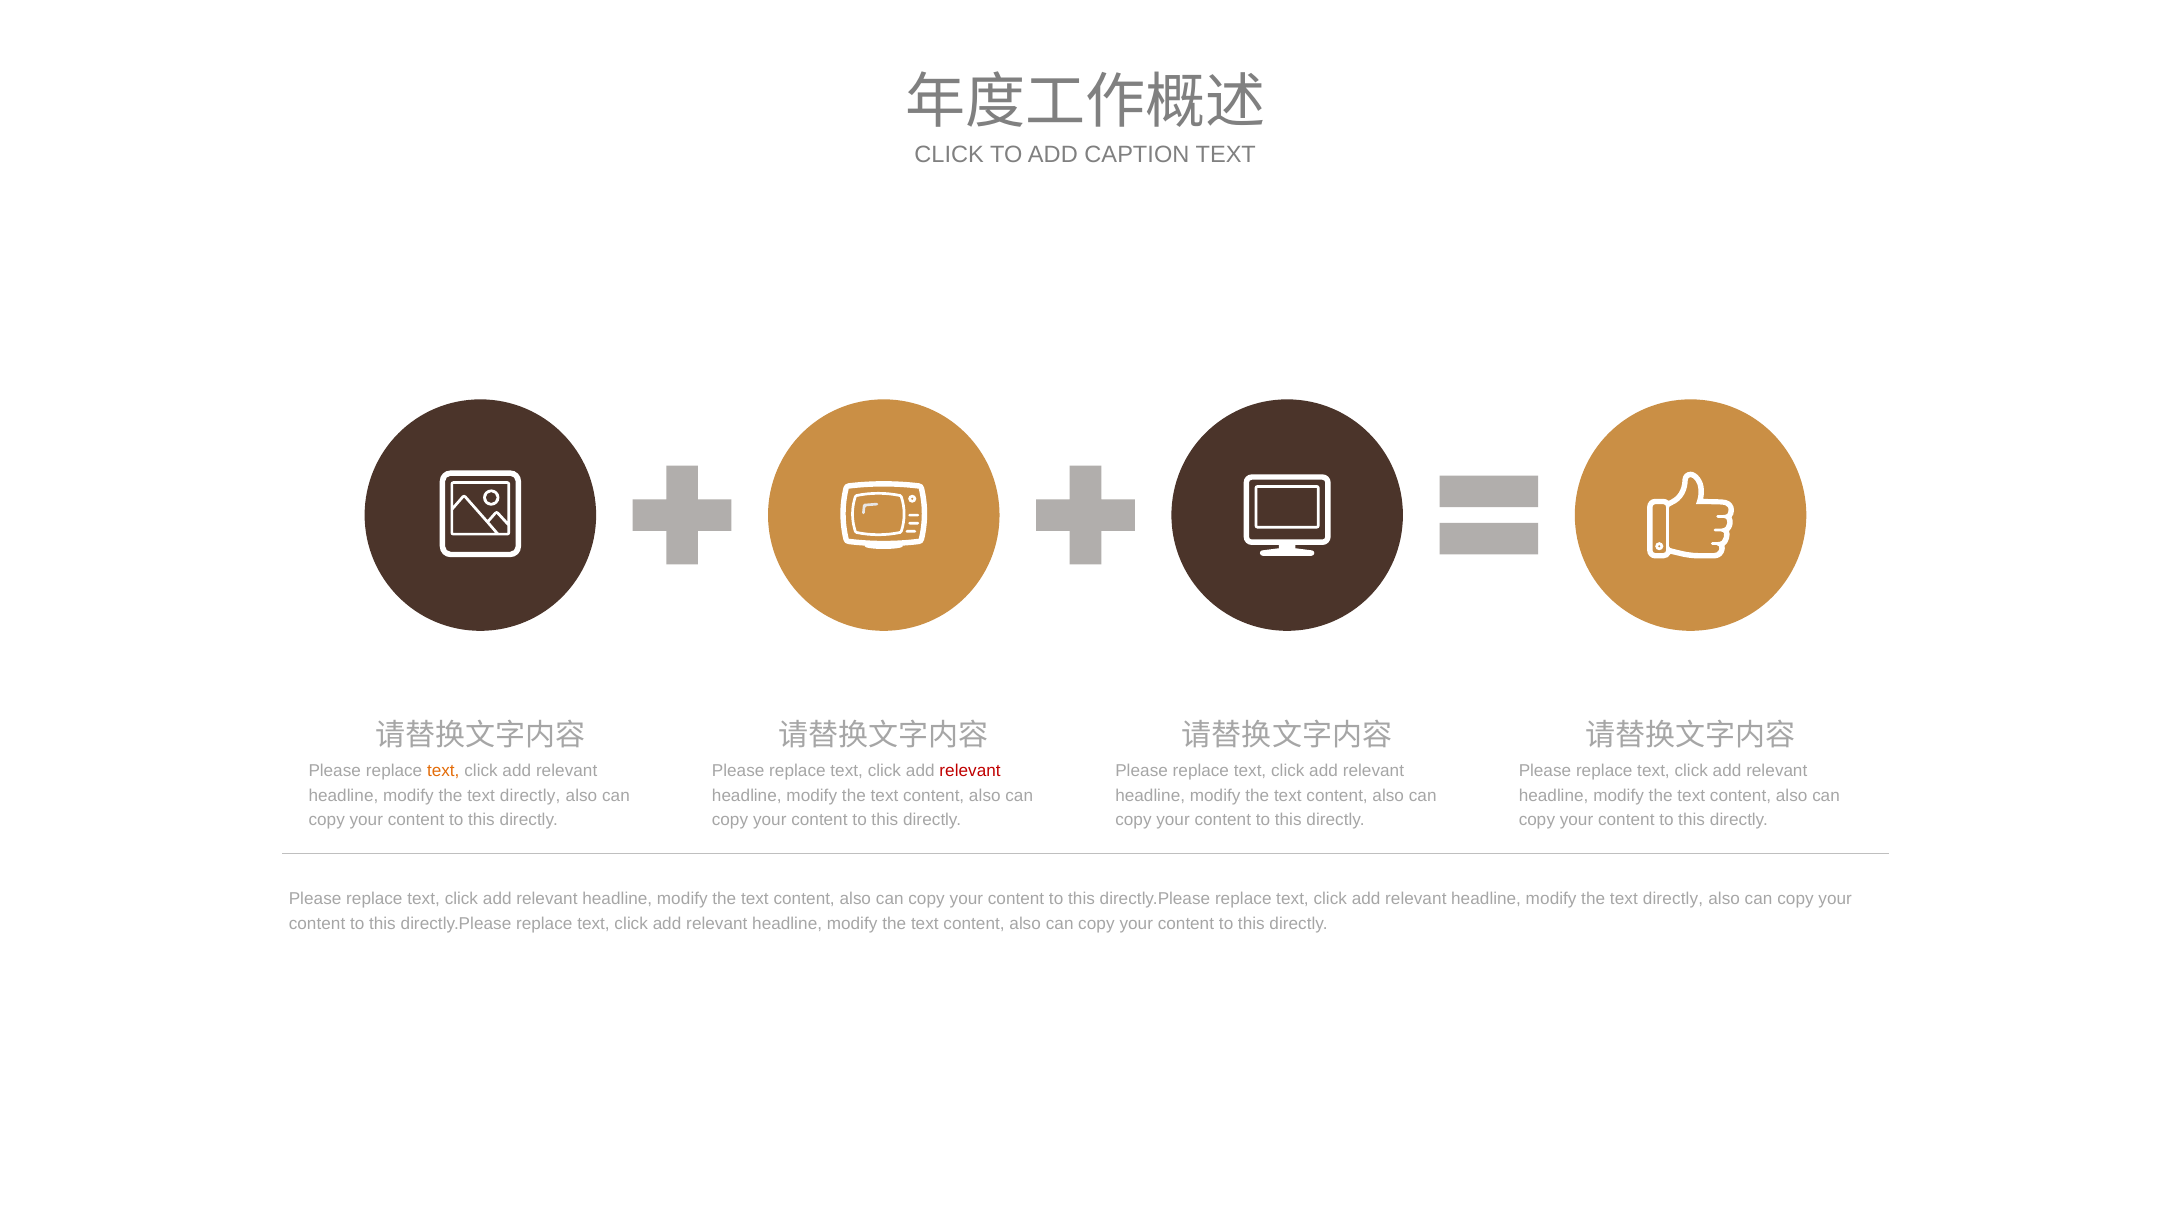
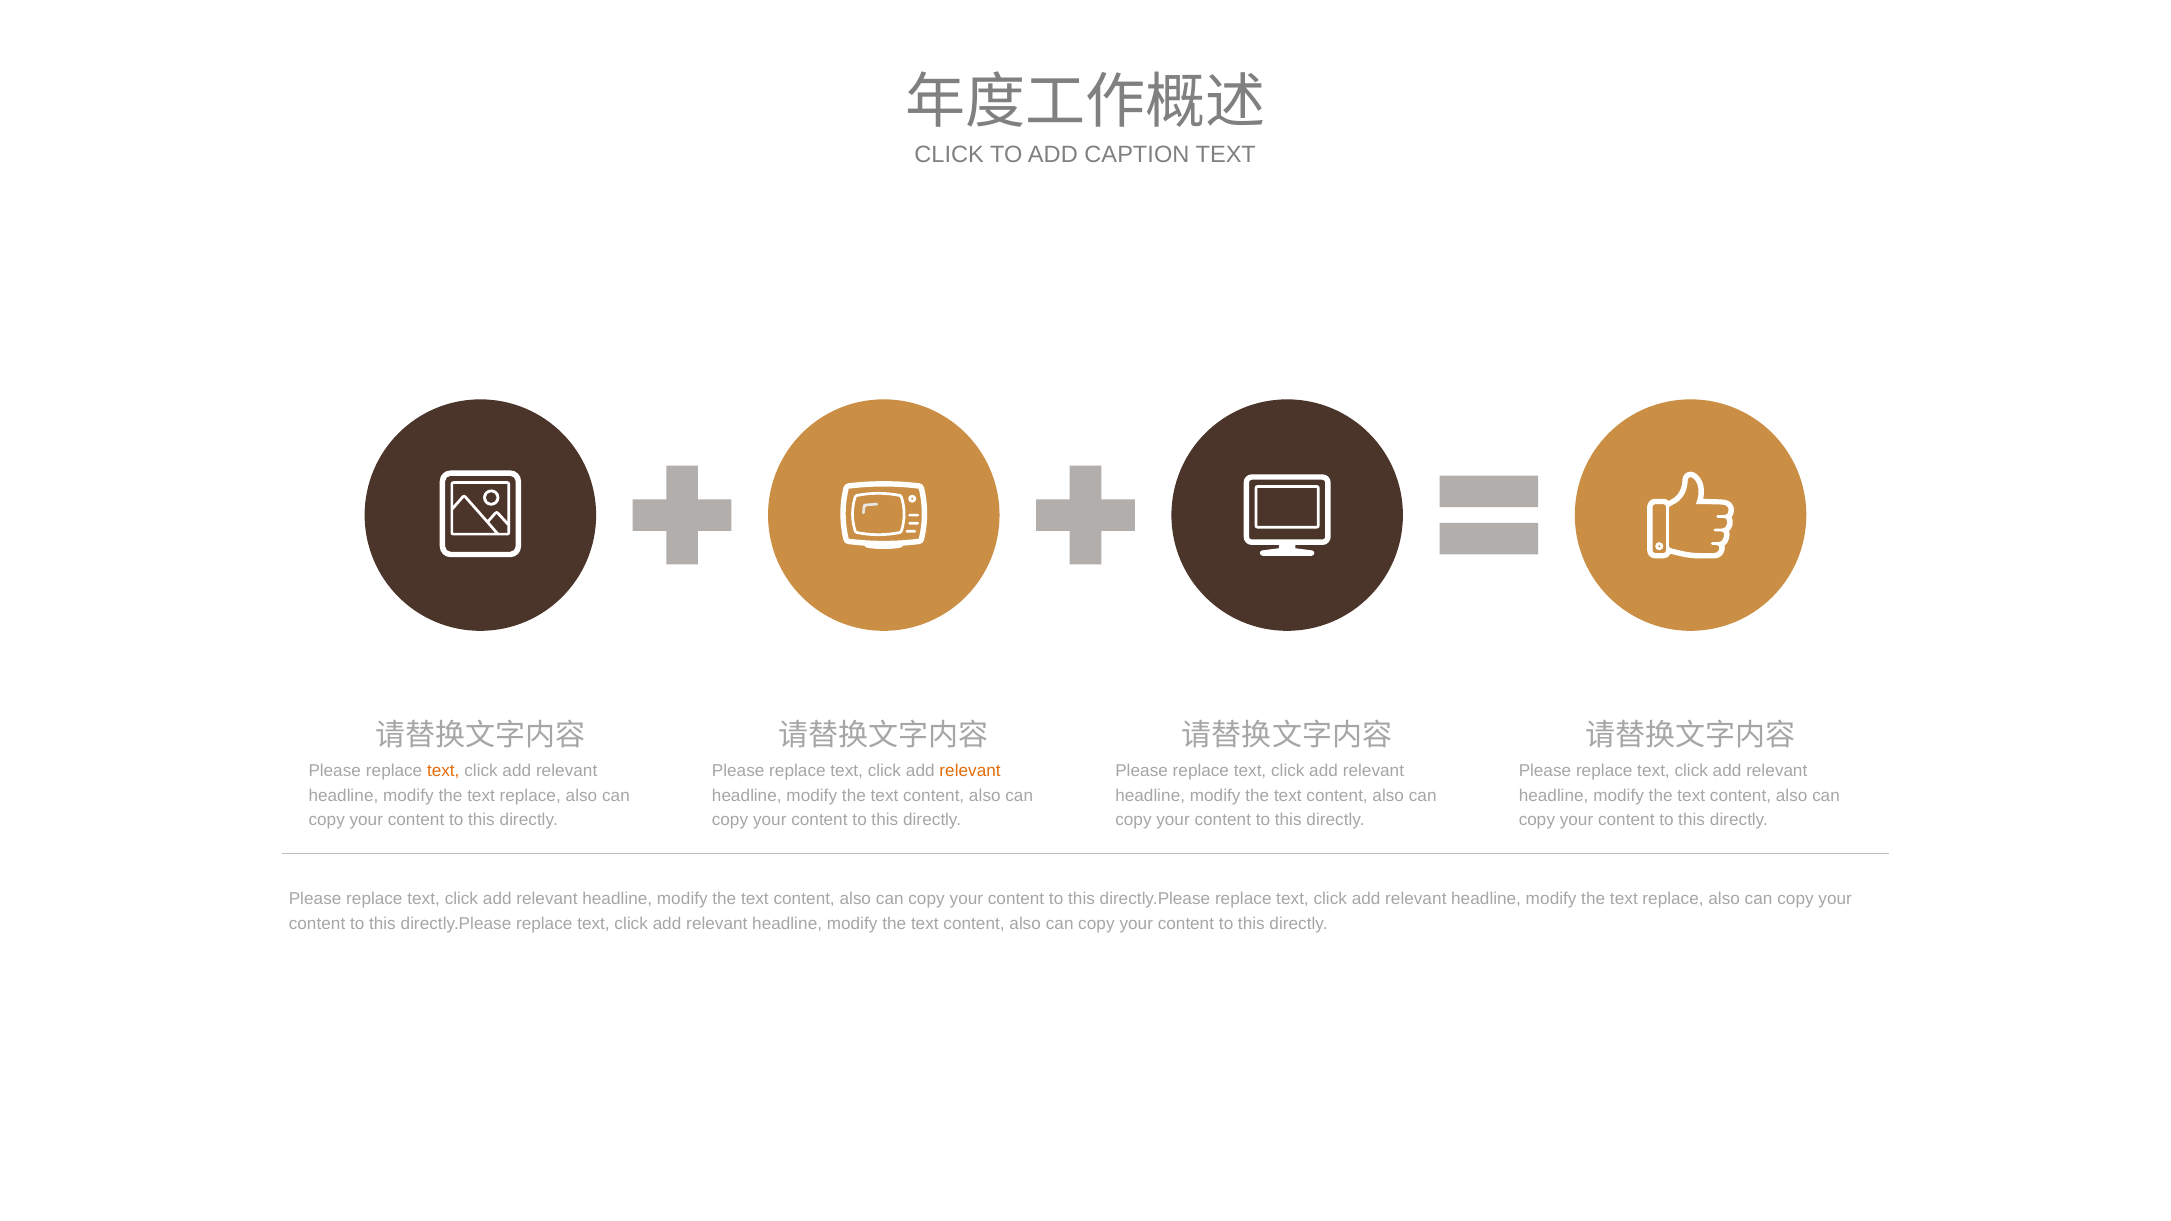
relevant at (970, 771) colour: red -> orange
directly at (530, 795): directly -> replace
directly at (1673, 899): directly -> replace
